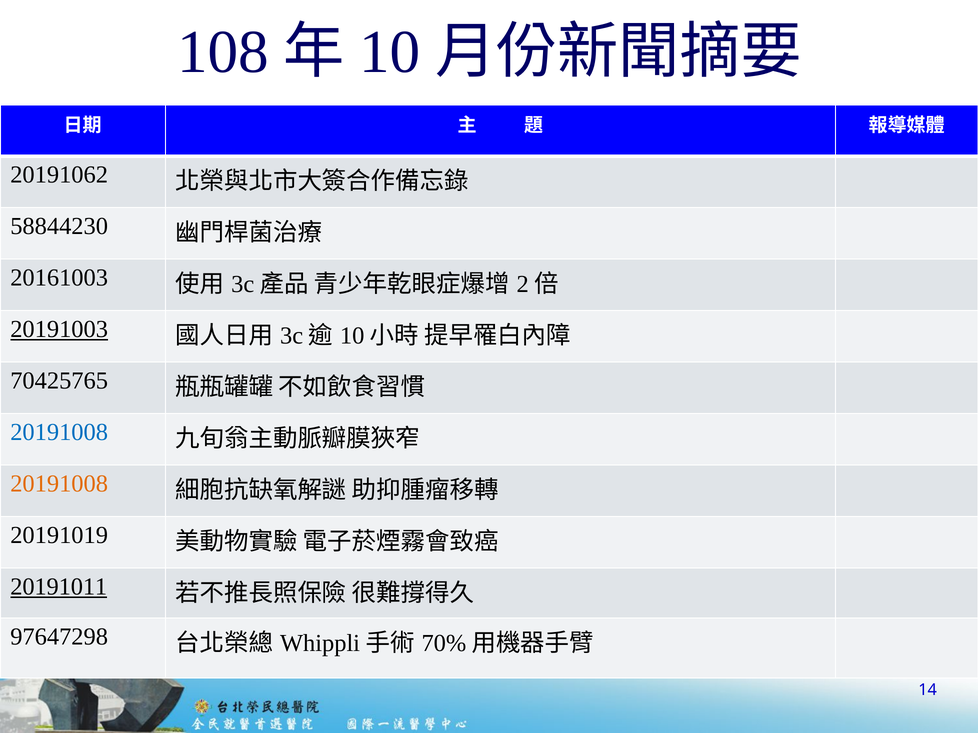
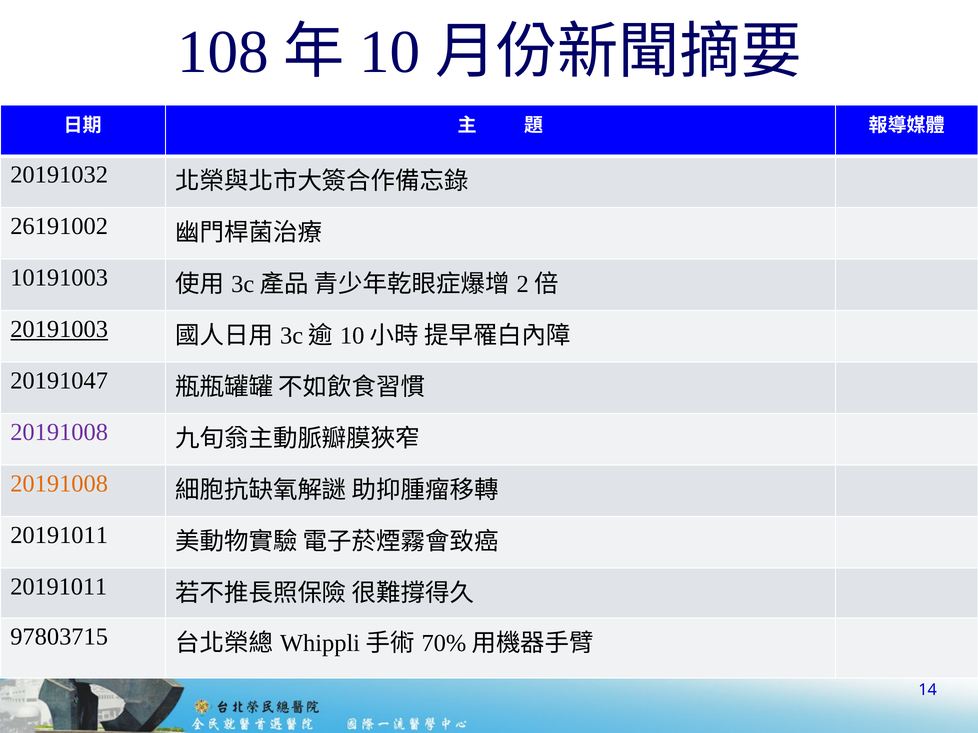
20191062: 20191062 -> 20191032
58844230: 58844230 -> 26191002
20161003: 20161003 -> 10191003
70425765: 70425765 -> 20191047
20191008 at (59, 433) colour: blue -> purple
20191019 at (59, 536): 20191019 -> 20191011
20191011 at (59, 587) underline: present -> none
97647298: 97647298 -> 97803715
